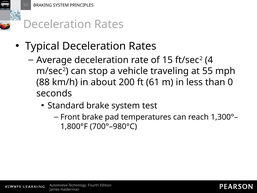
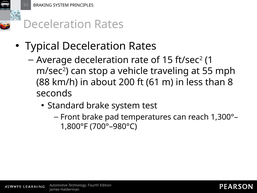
4: 4 -> 1
0: 0 -> 8
